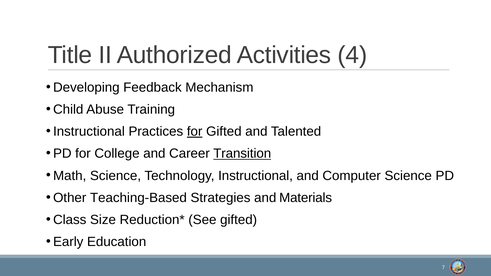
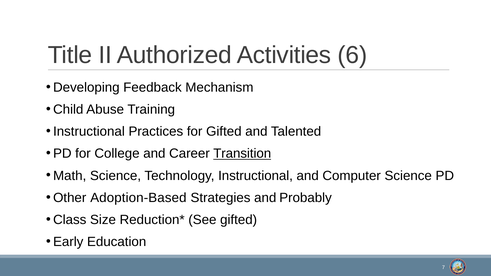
4: 4 -> 6
for at (195, 132) underline: present -> none
Teaching-Based: Teaching-Based -> Adoption-Based
Materials: Materials -> Probably
